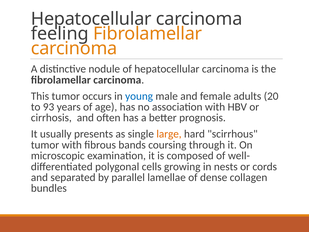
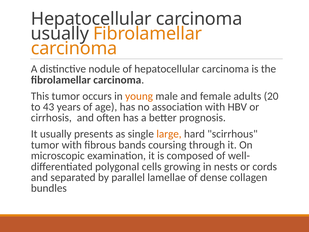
feeling at (60, 34): feeling -> usually
young colour: blue -> orange
93: 93 -> 43
